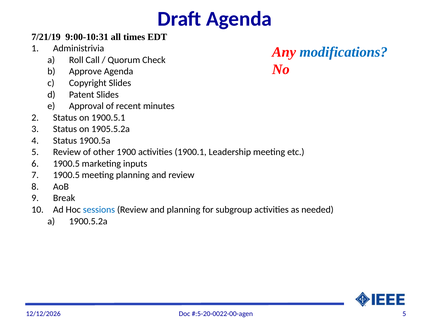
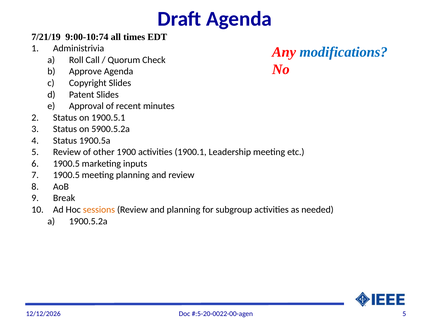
9:00-10:31: 9:00-10:31 -> 9:00-10:74
1905.5.2a: 1905.5.2a -> 5900.5.2a
sessions colour: blue -> orange
